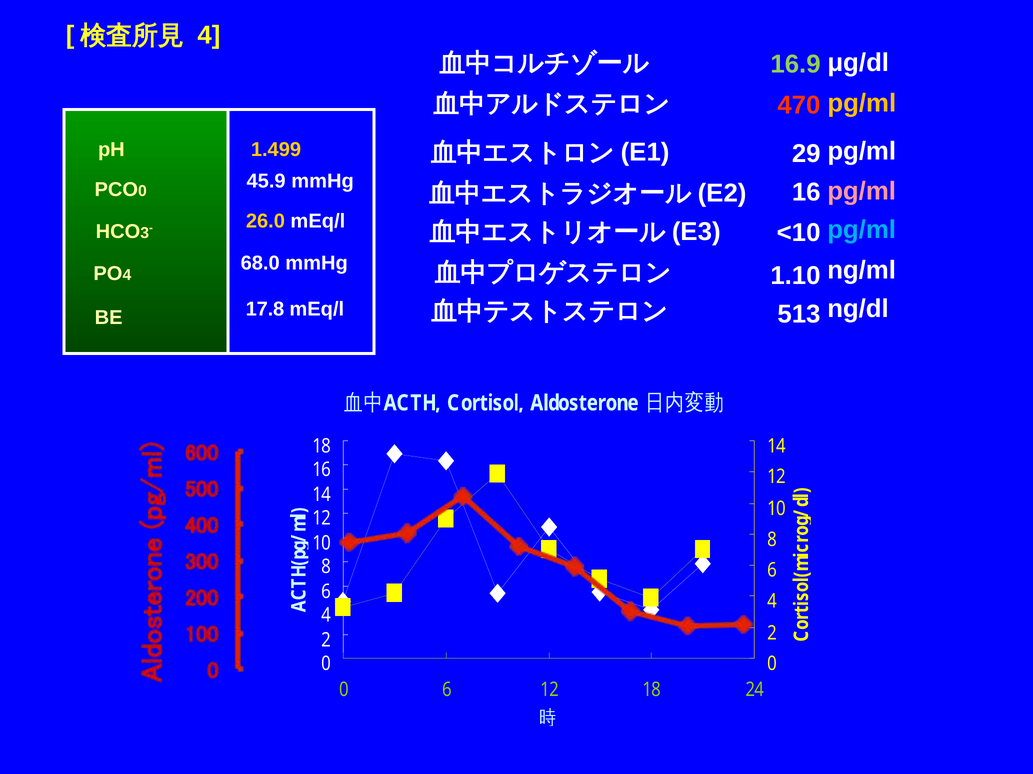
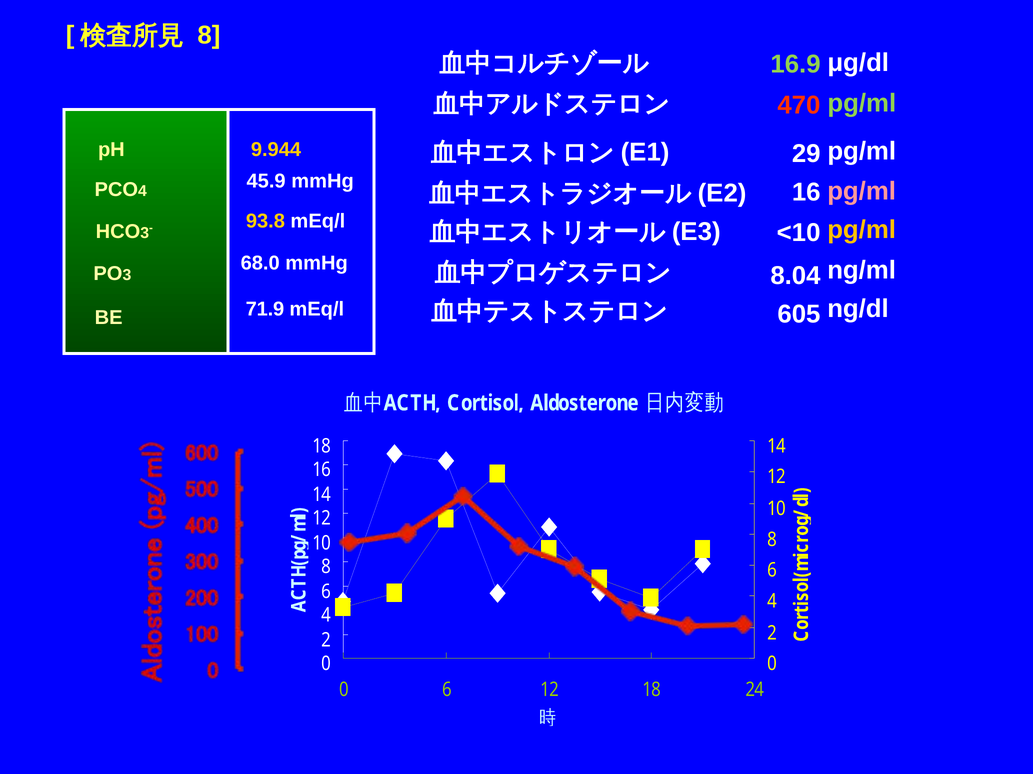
4 at (209, 35): 4 -> 8
pg/ml at (862, 104) colour: yellow -> light green
1.499: 1.499 -> 9.944
0 at (142, 191): 0 -> 4
26.0: 26.0 -> 93.8
pg/ml at (862, 230) colour: light blue -> yellow
1.10: 1.10 -> 8.04
4 at (127, 275): 4 -> 3
17.8: 17.8 -> 71.9
513: 513 -> 605
